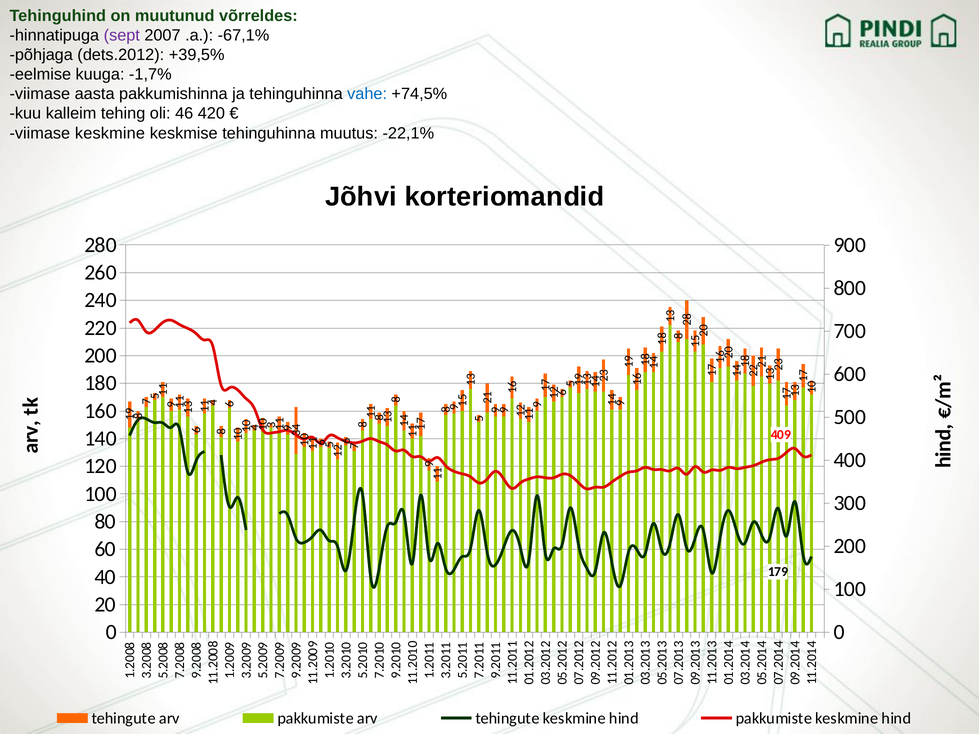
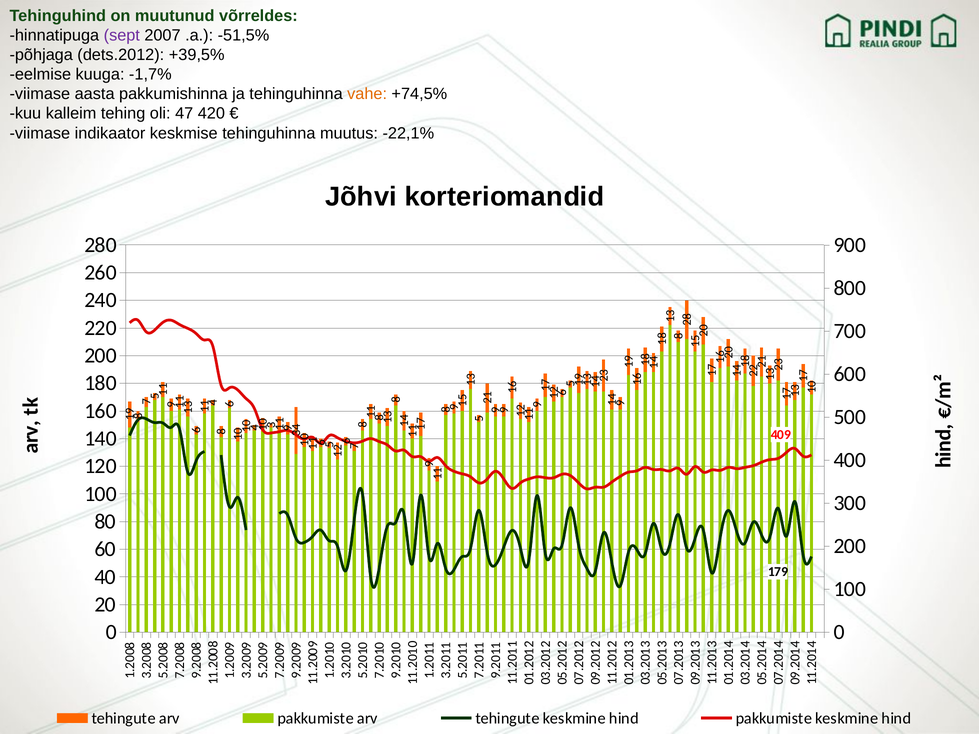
-67,1%: -67,1% -> -51,5%
vahe colour: blue -> orange
46: 46 -> 47
viimase keskmine: keskmine -> indikaator
